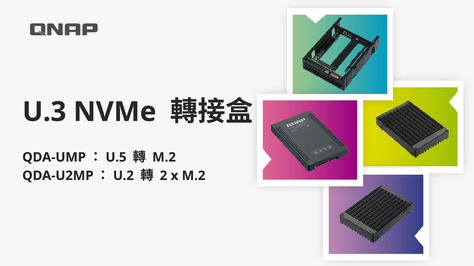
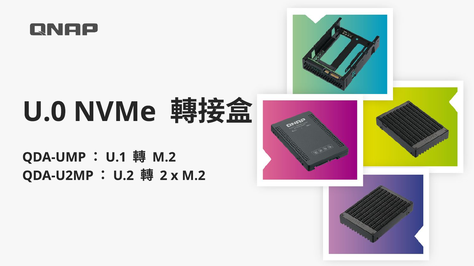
U.3: U.3 -> U.0
U.5: U.5 -> U.1
